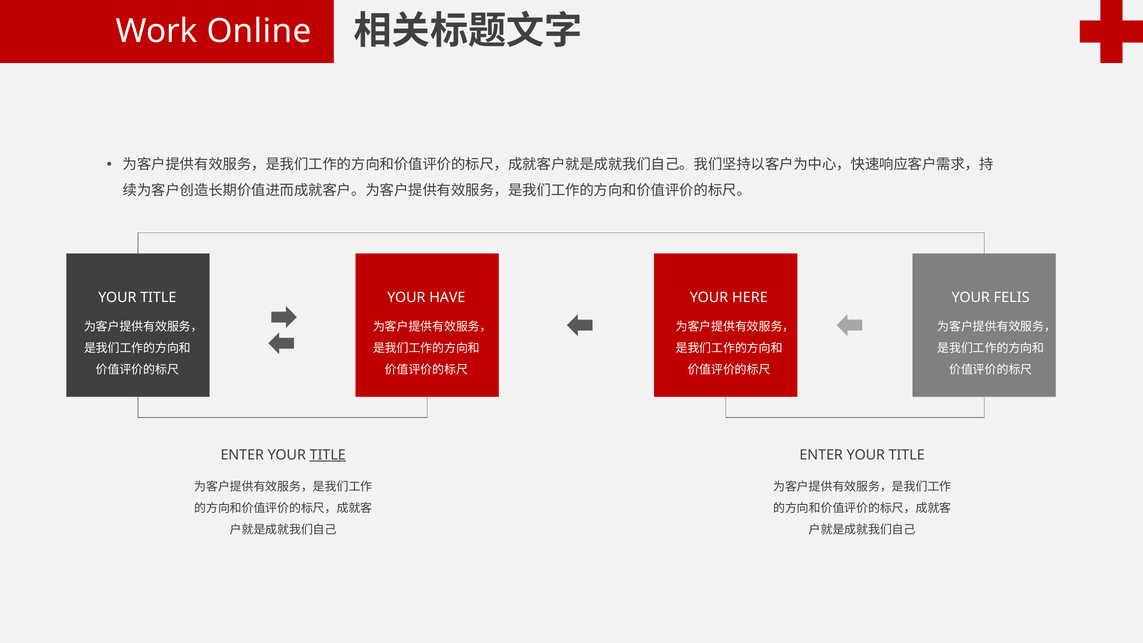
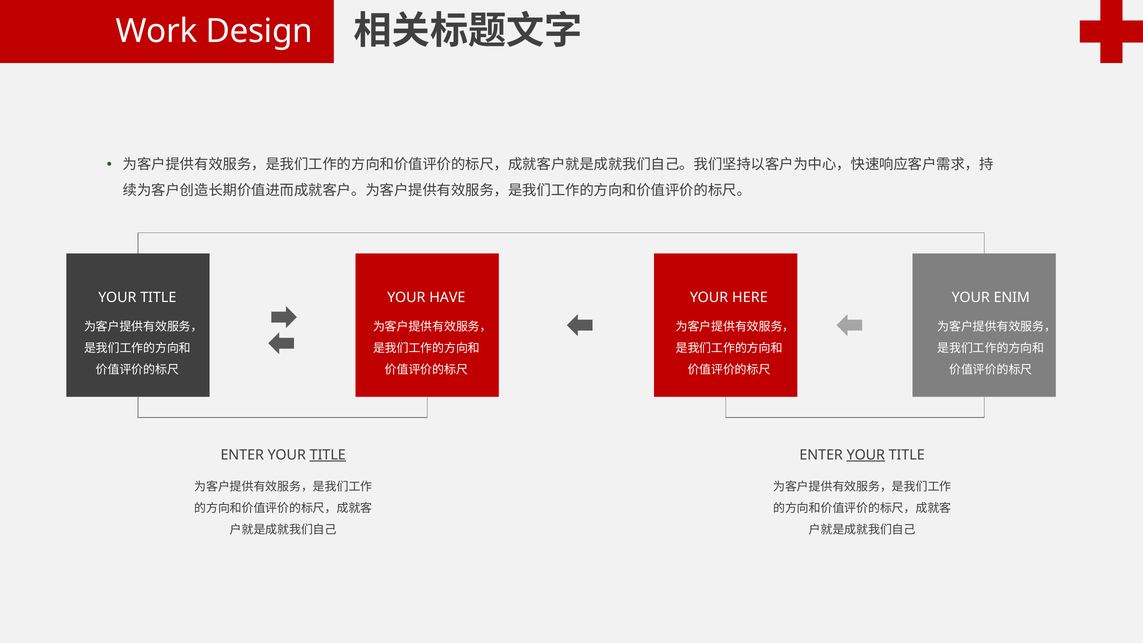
Online: Online -> Design
FELIS: FELIS -> ENIM
YOUR at (866, 455) underline: none -> present
